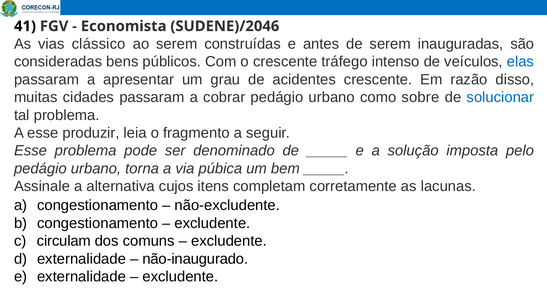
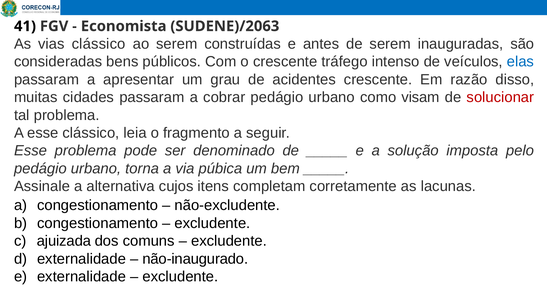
SUDENE)/2046: SUDENE)/2046 -> SUDENE)/2063
sobre: sobre -> visam
solucionar colour: blue -> red
esse produzir: produzir -> clássico
circulam: circulam -> ajuizada
